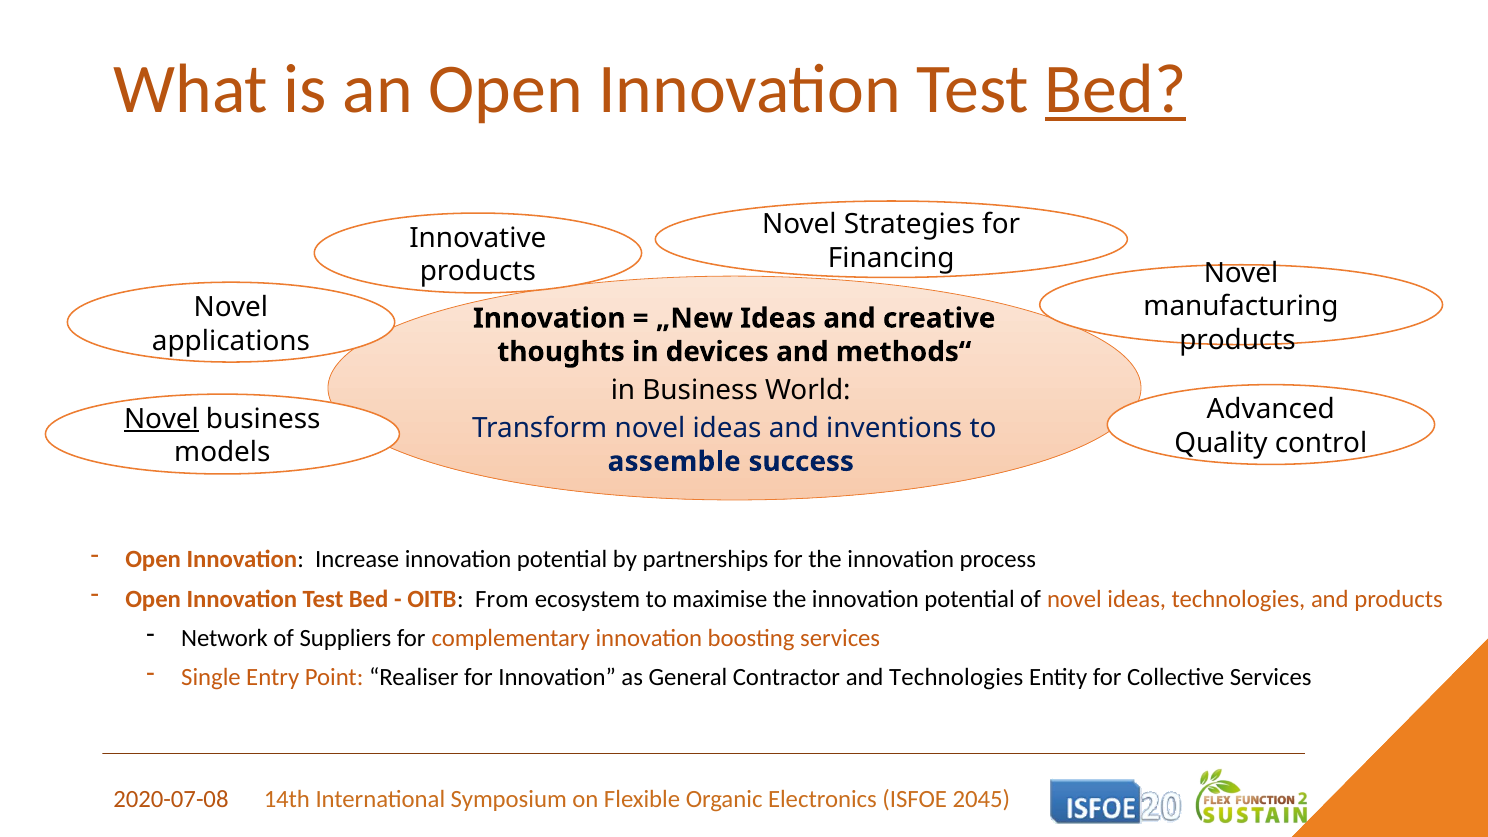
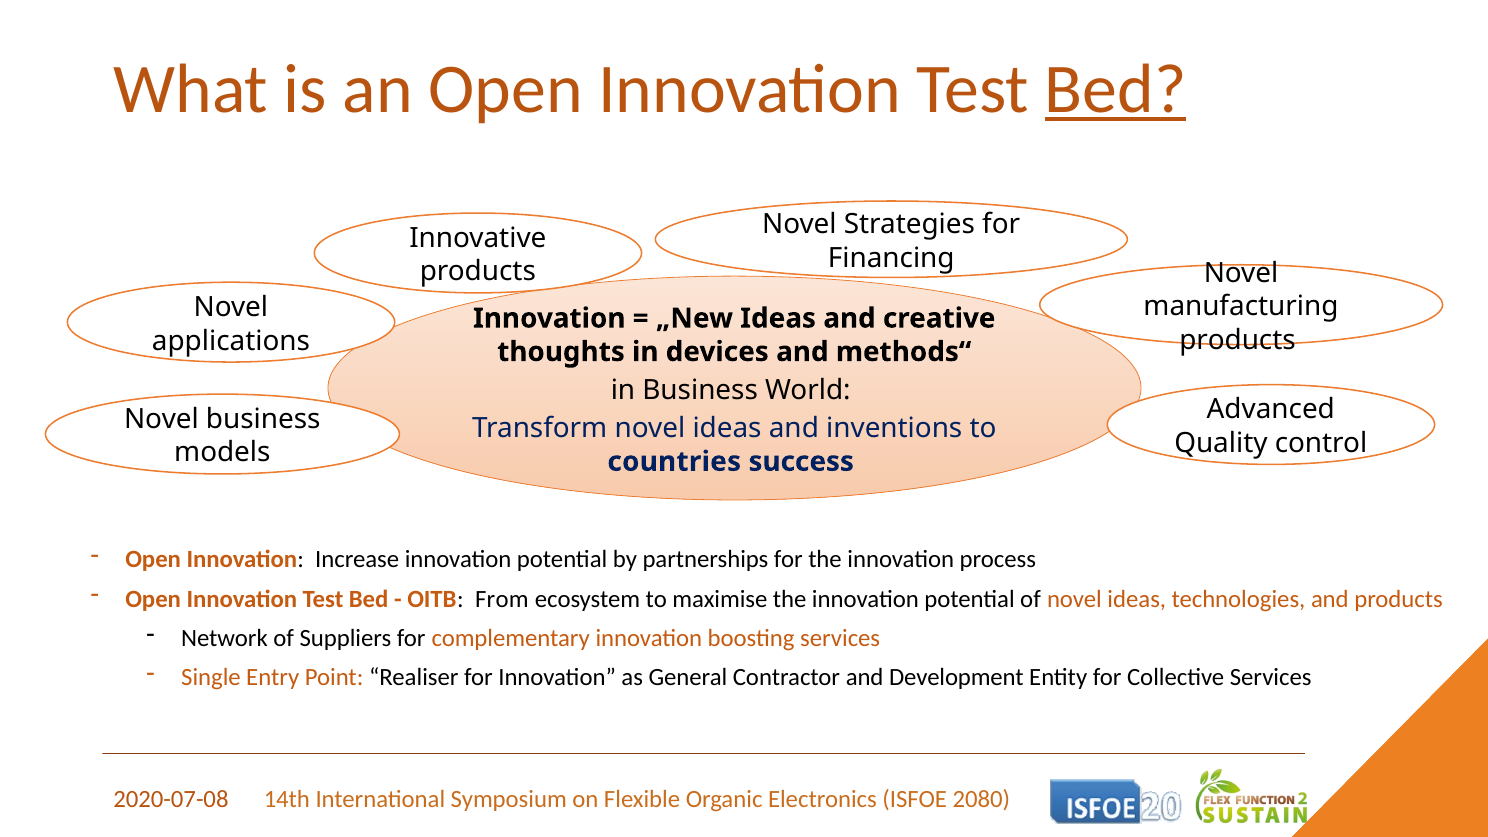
Novel at (161, 419) underline: present -> none
assemble: assemble -> countries
and Technologies: Technologies -> Development
2045: 2045 -> 2080
